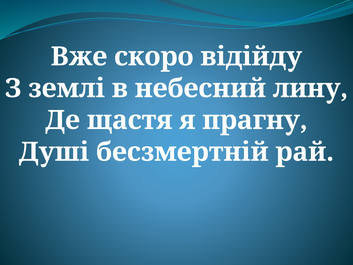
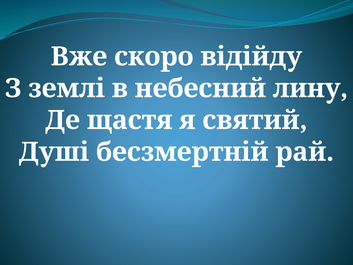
прагну: прагну -> святий
